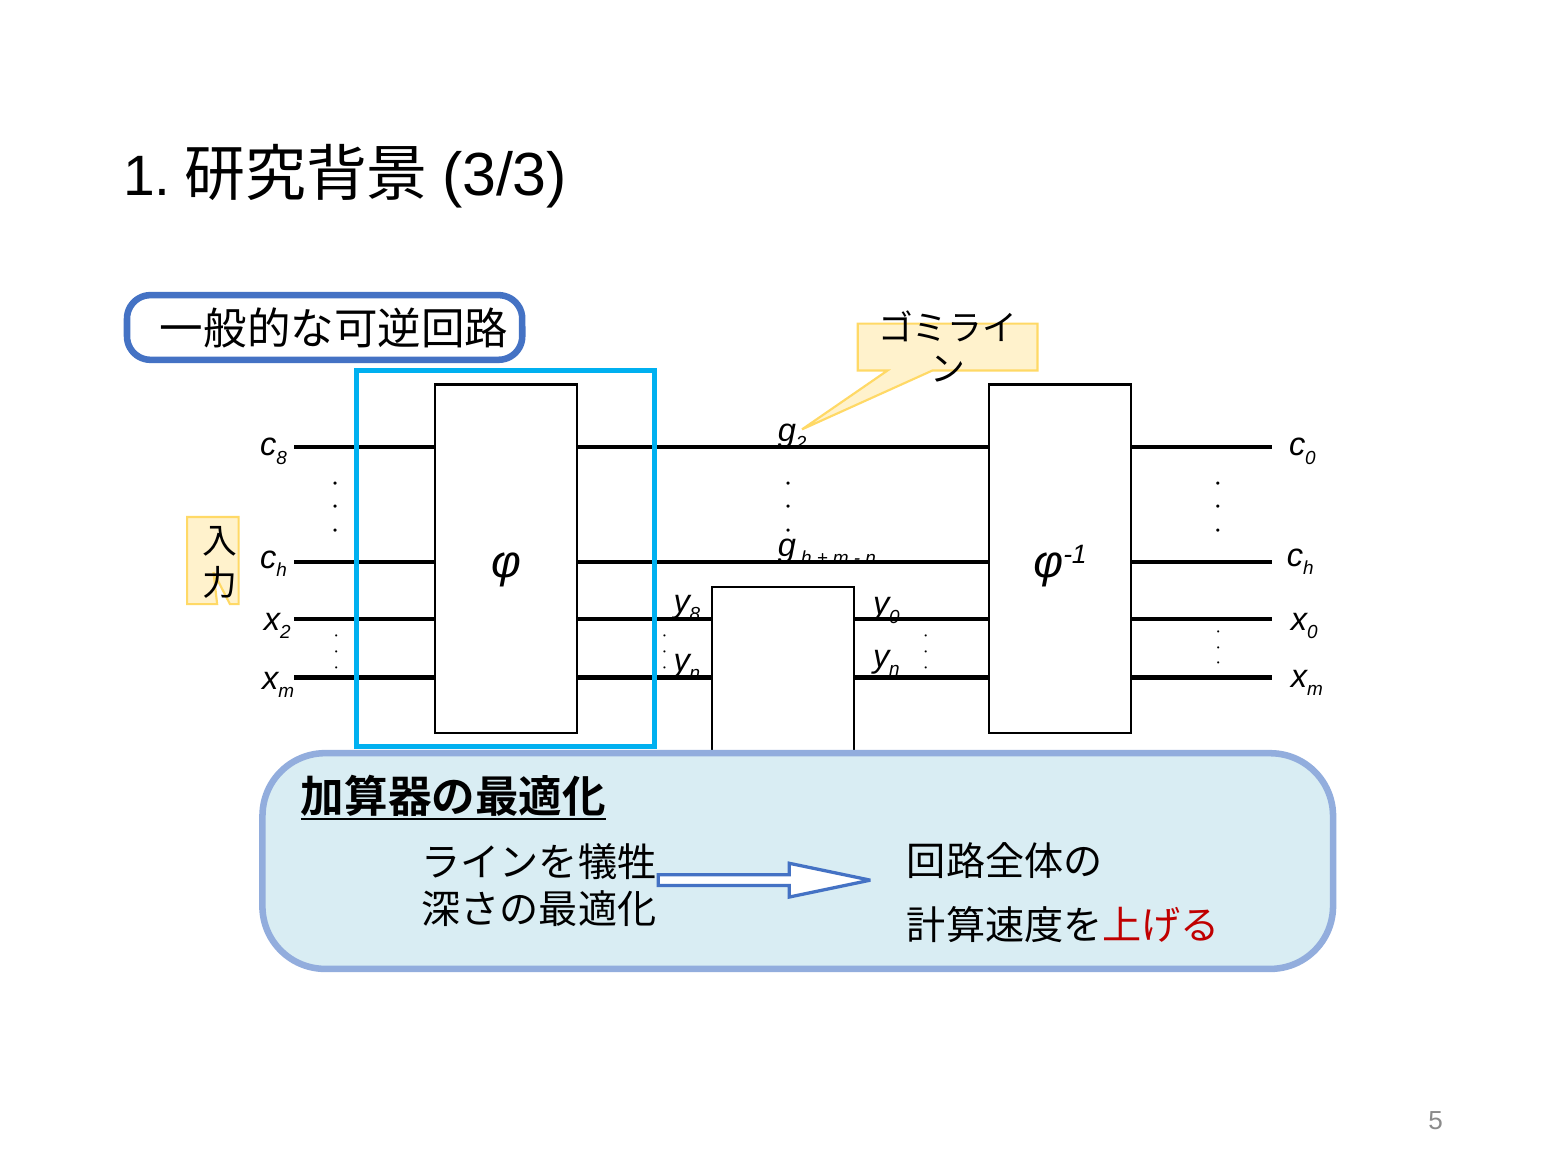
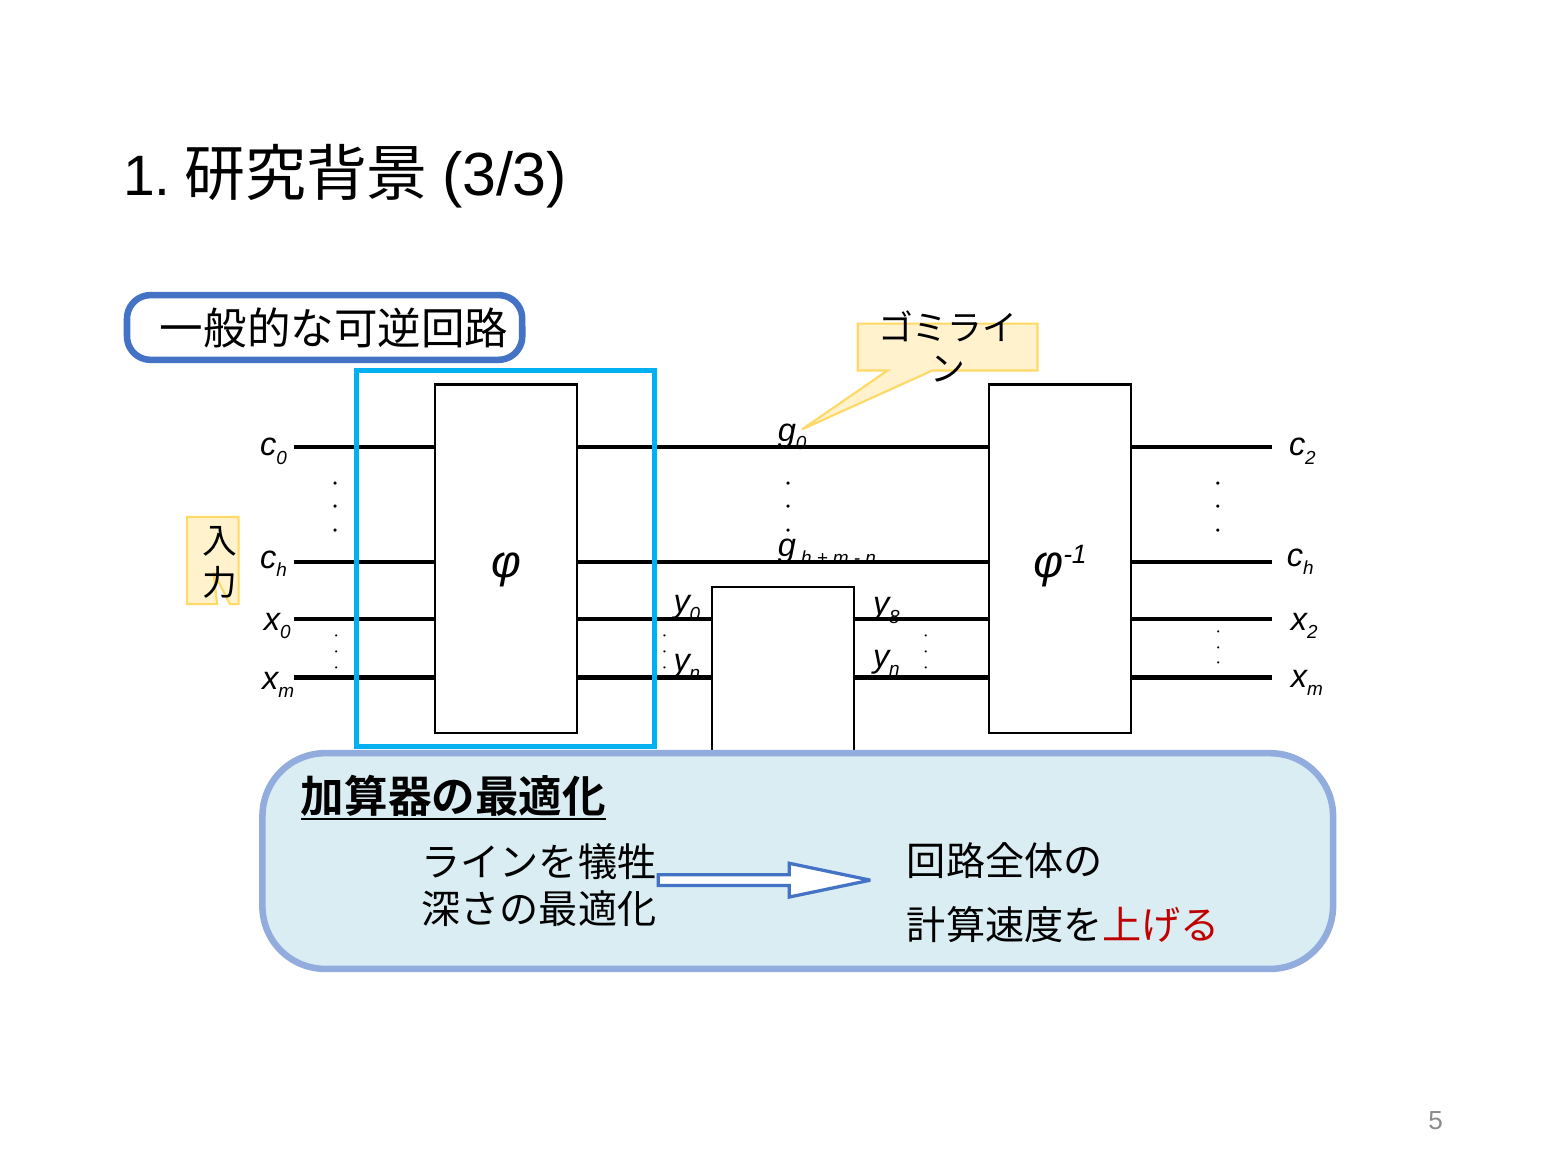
g 2: 2 -> 0
8 at (282, 458): 8 -> 0
0 at (1310, 458): 0 -> 2
8 at (695, 615): 8 -> 0
0 at (894, 617): 0 -> 8
2 at (285, 632): 2 -> 0
0 at (1312, 632): 0 -> 2
